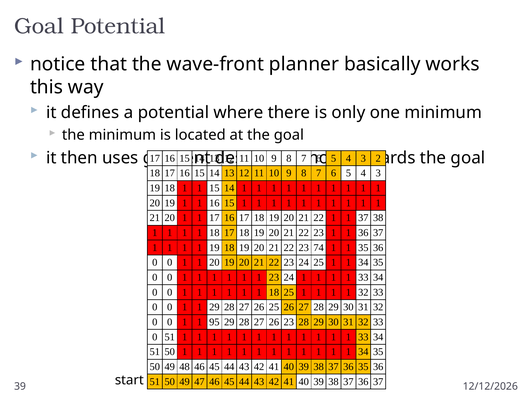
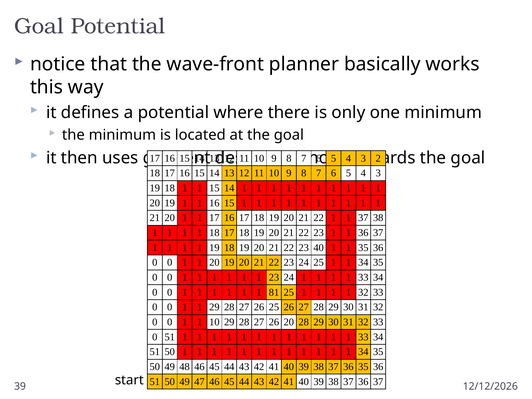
23 74: 74 -> 40
18 at (274, 292): 18 -> 81
1 95: 95 -> 10
26 23: 23 -> 20
